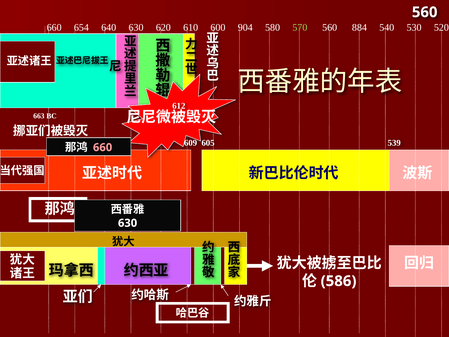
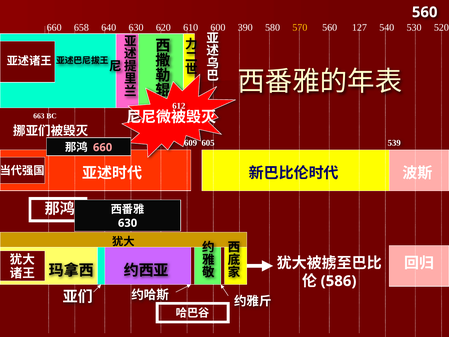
654: 654 -> 658
904: 904 -> 390
570 colour: light green -> yellow
884: 884 -> 127
